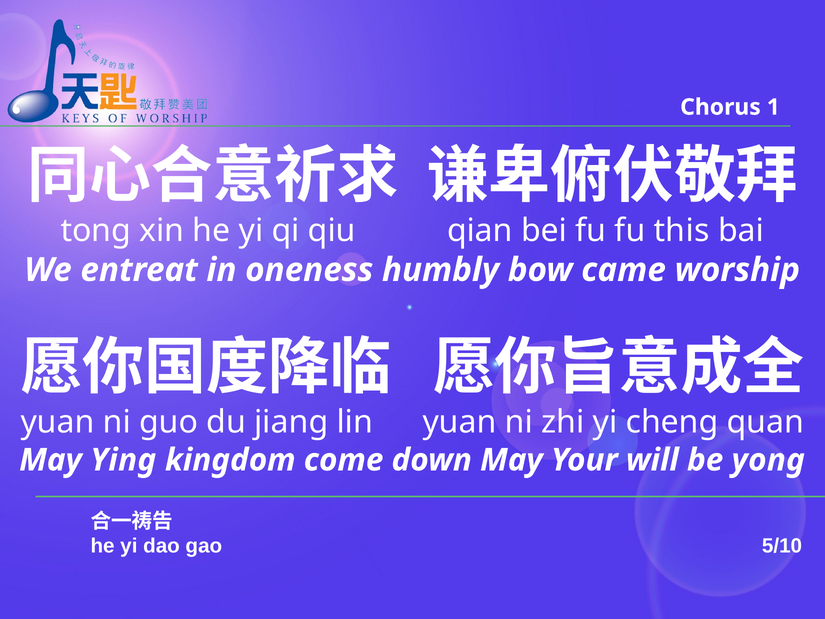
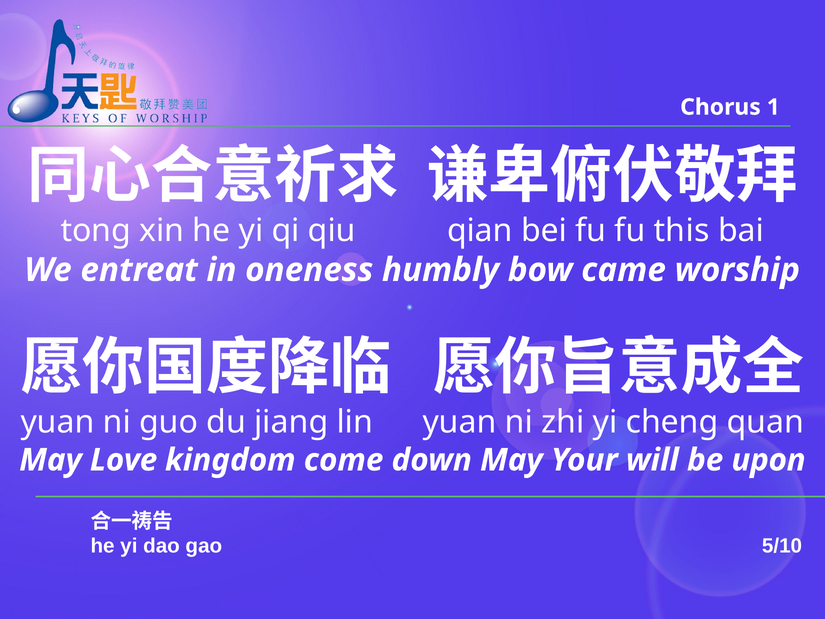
Ying: Ying -> Love
yong: yong -> upon
